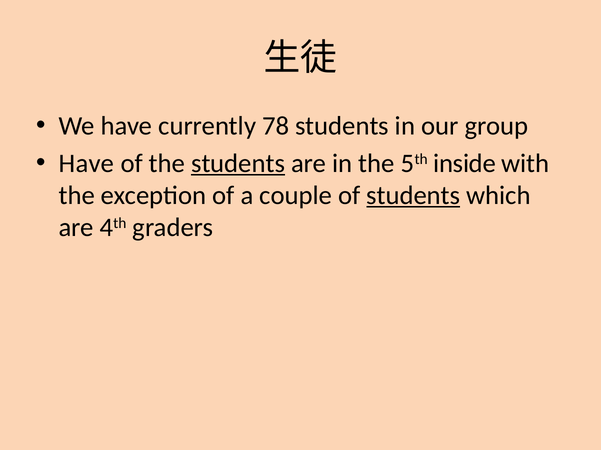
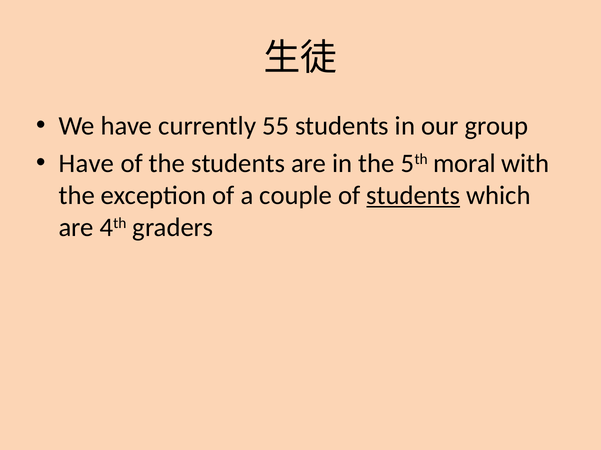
78: 78 -> 55
students at (238, 164) underline: present -> none
inside: inside -> moral
